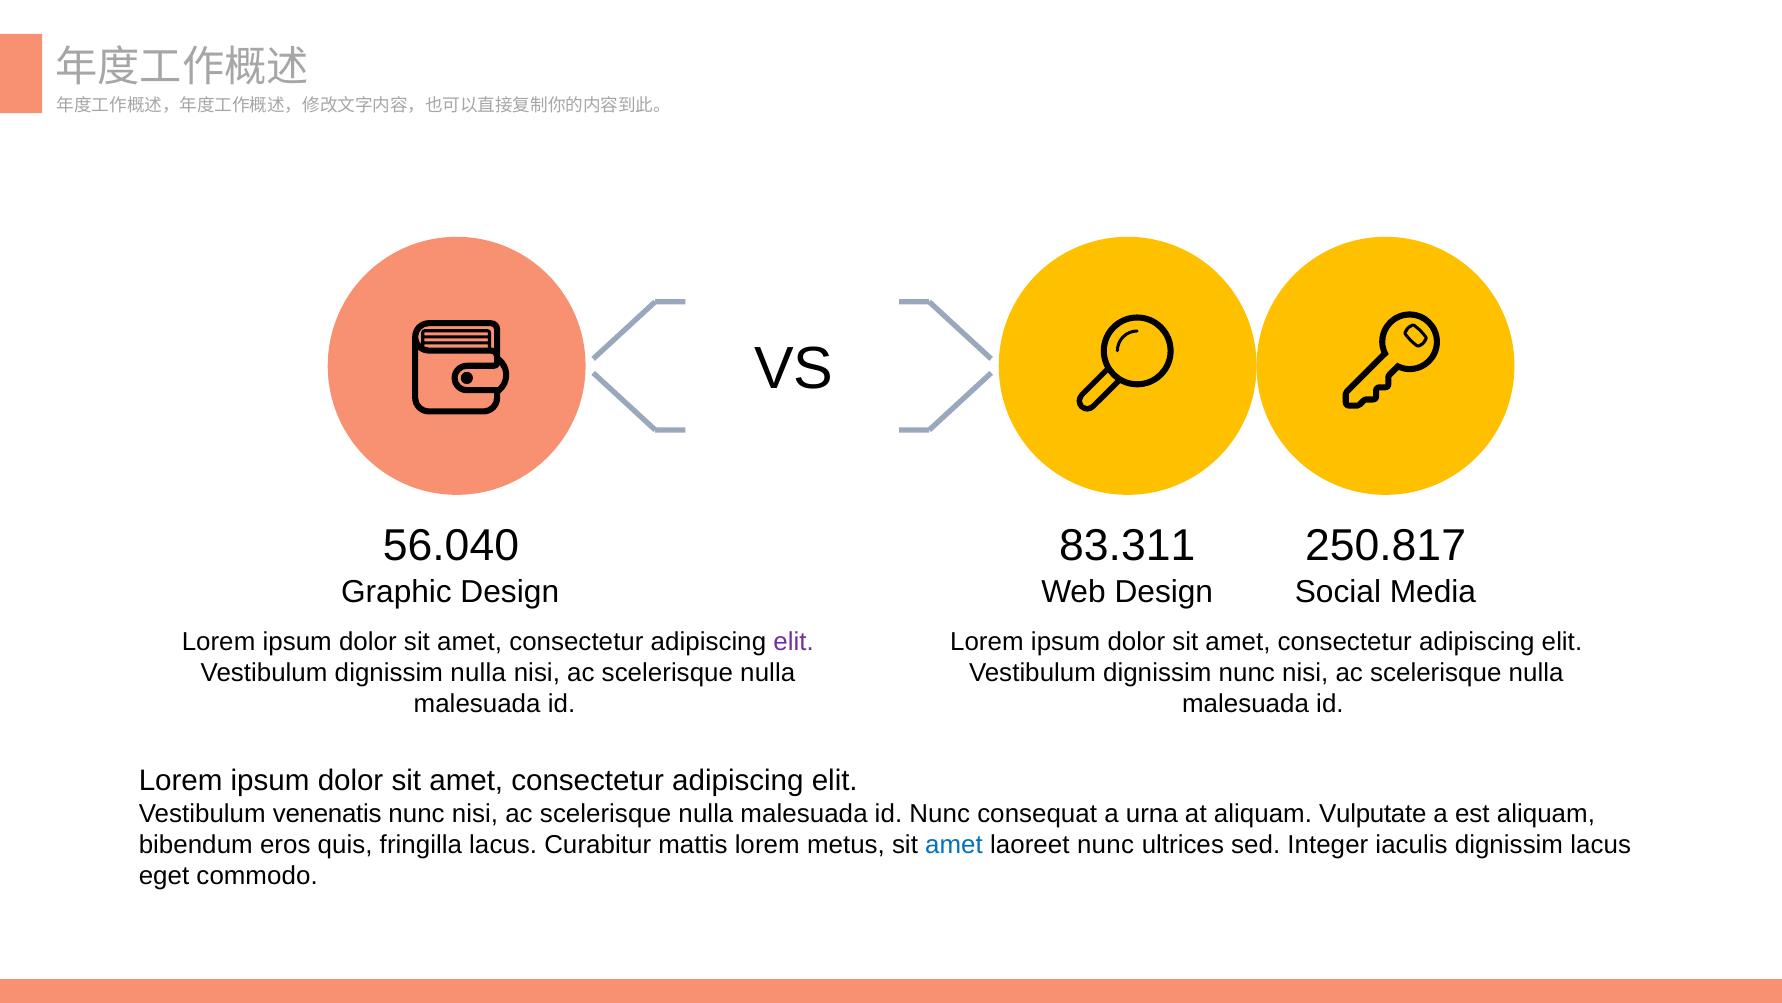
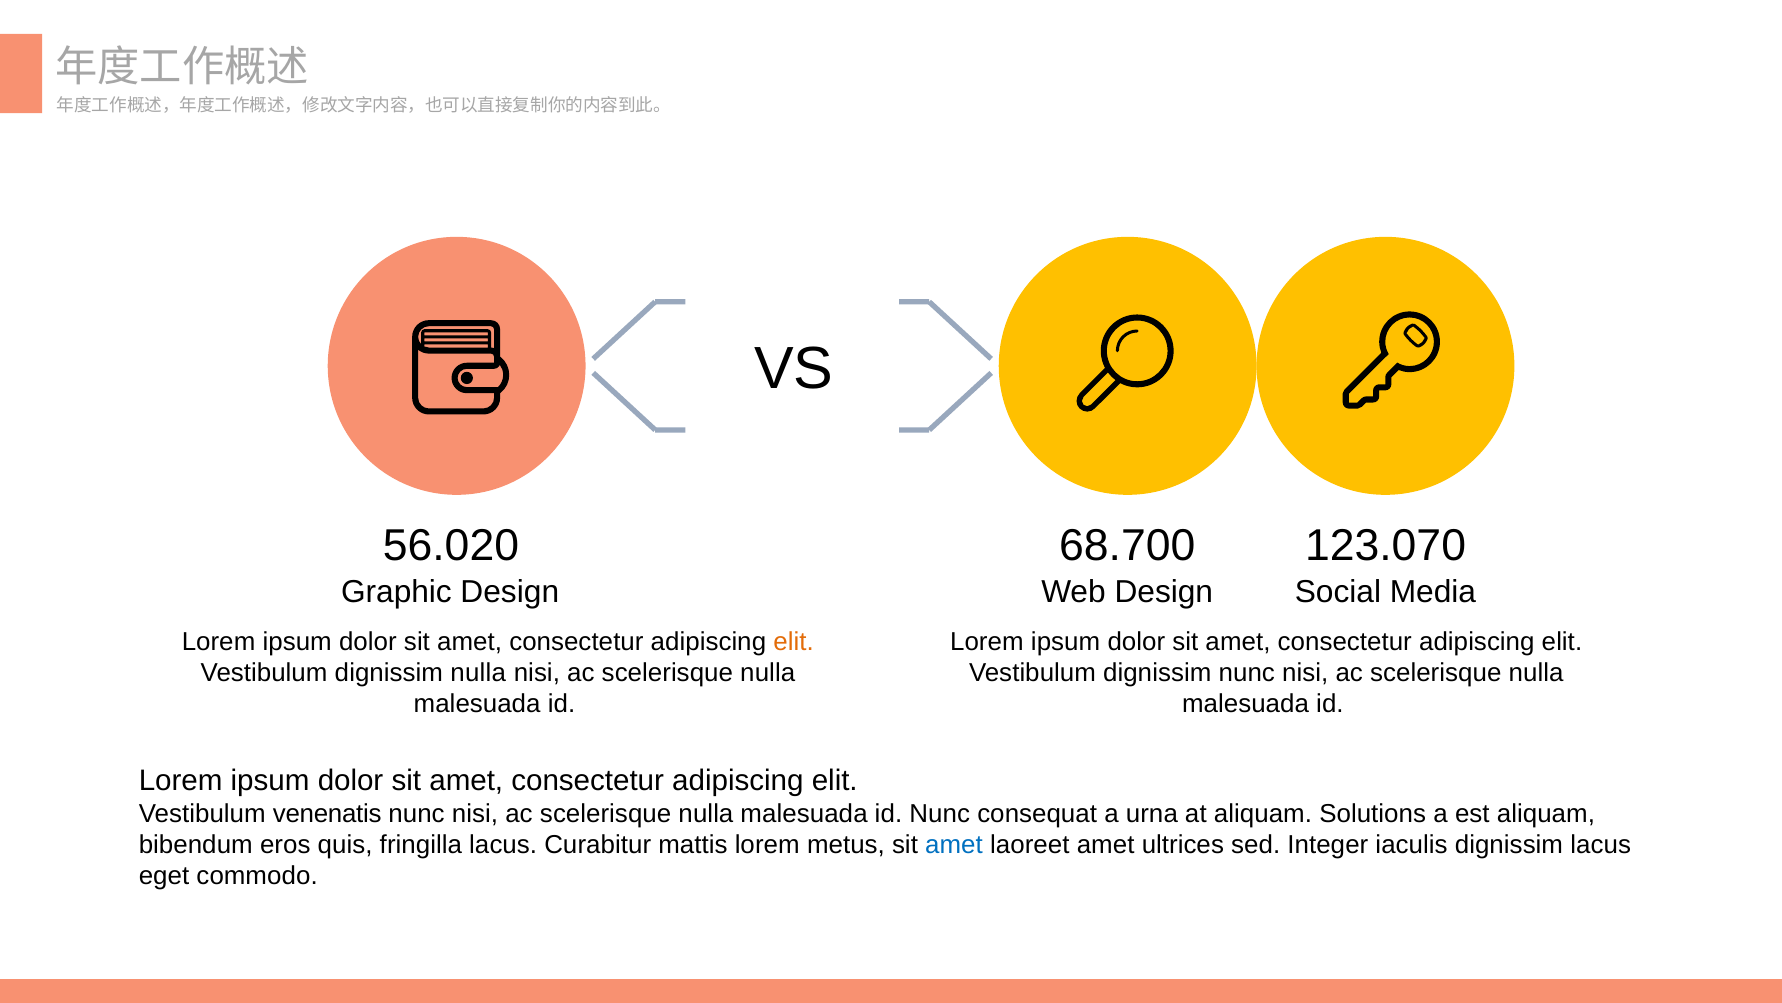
56.040: 56.040 -> 56.020
83.311: 83.311 -> 68.700
250.817: 250.817 -> 123.070
elit at (794, 641) colour: purple -> orange
Vulputate: Vulputate -> Solutions
laoreet nunc: nunc -> amet
